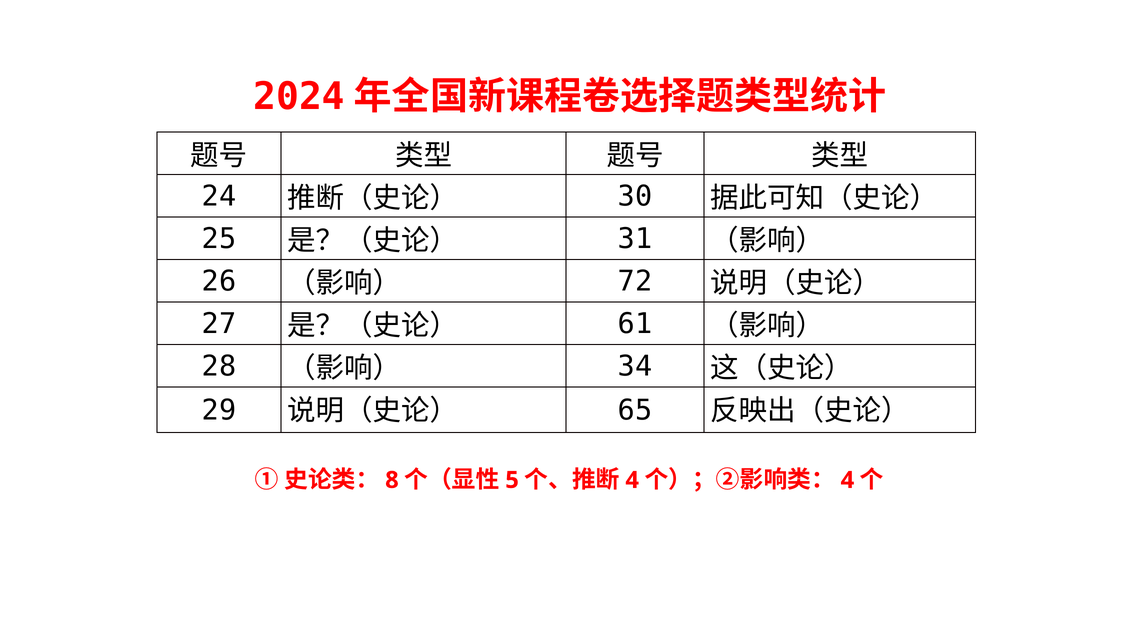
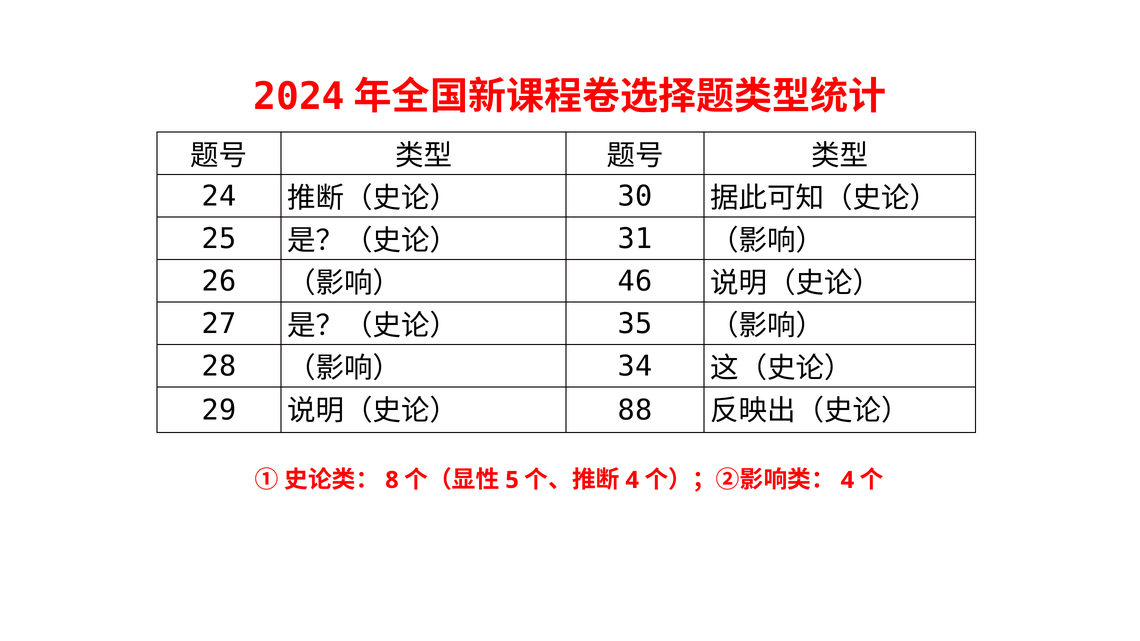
72: 72 -> 46
61: 61 -> 35
65: 65 -> 88
